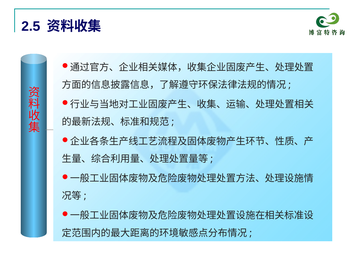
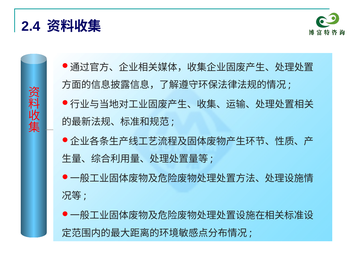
2.5: 2.5 -> 2.4
